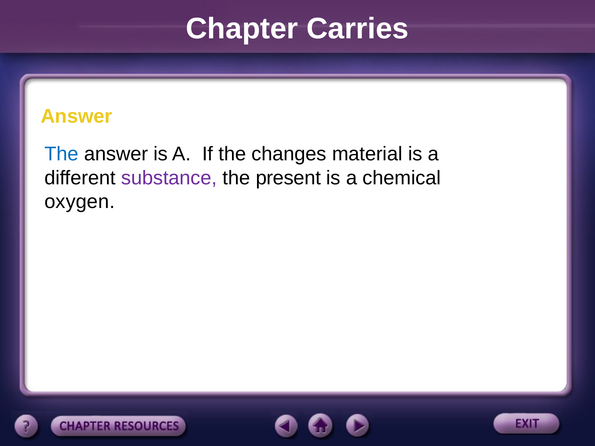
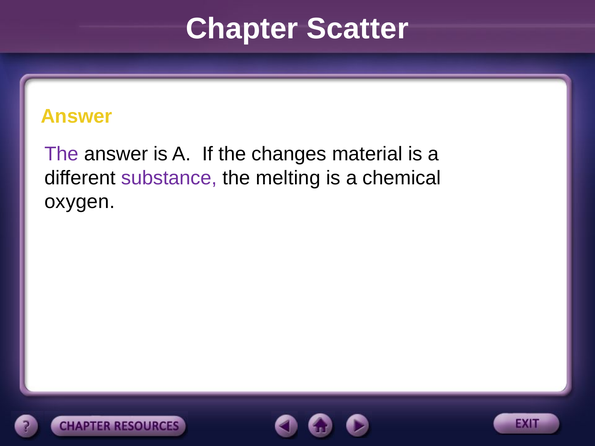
Carries: Carries -> Scatter
The at (62, 154) colour: blue -> purple
present: present -> melting
